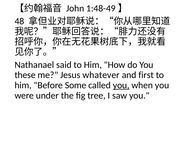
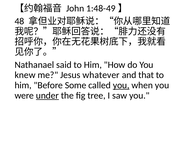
these: these -> knew
first: first -> that
under underline: none -> present
